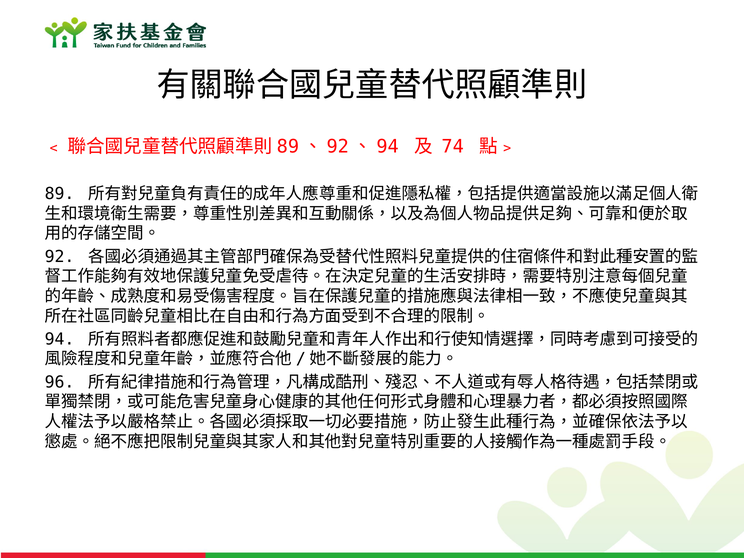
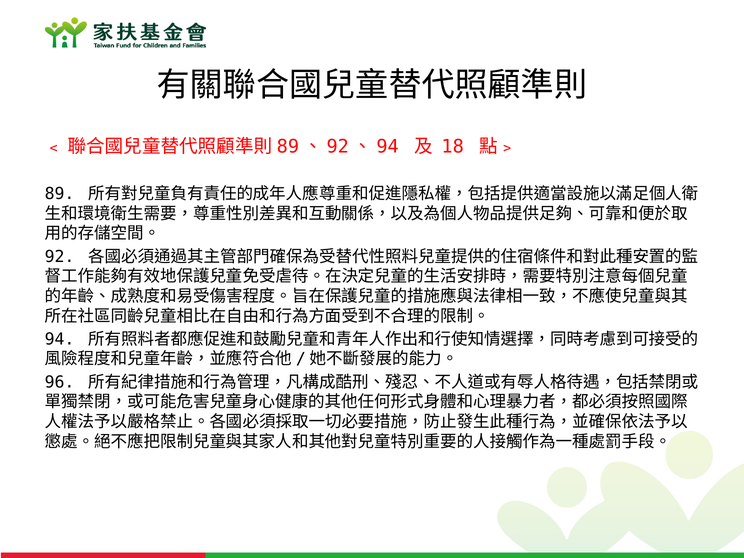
74: 74 -> 18
